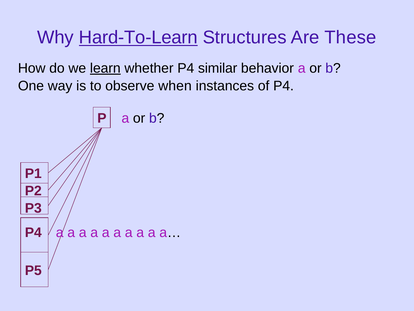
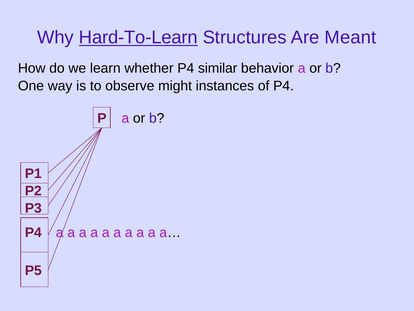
These: These -> Meant
learn underline: present -> none
when: when -> might
